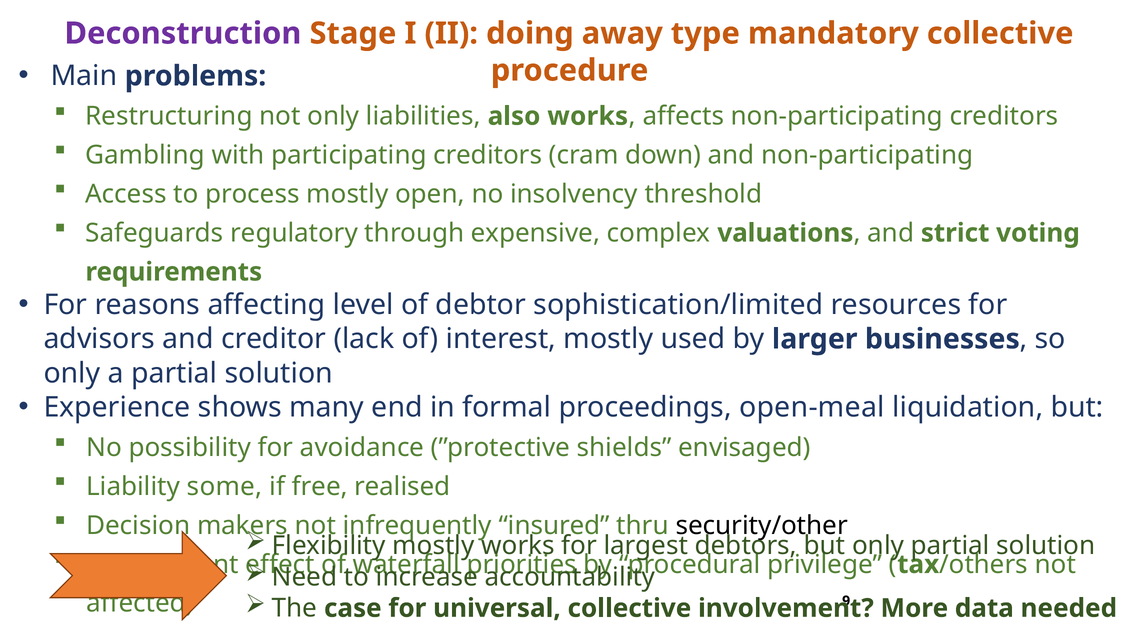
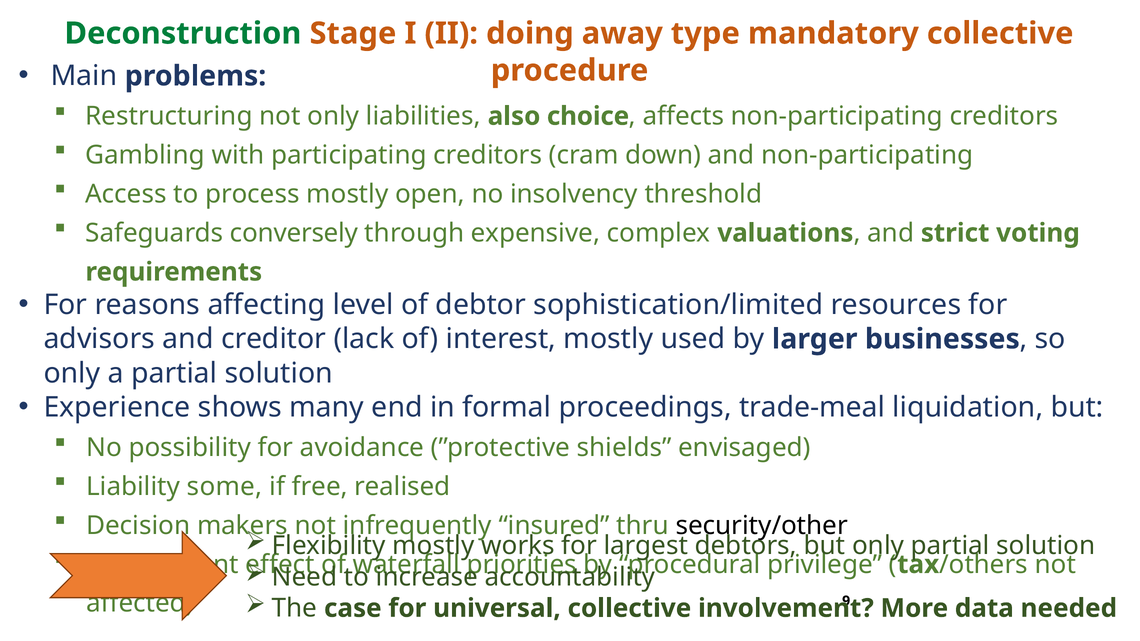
Deconstruction colour: purple -> green
also works: works -> choice
regulatory: regulatory -> conversely
open-meal: open-meal -> trade-meal
